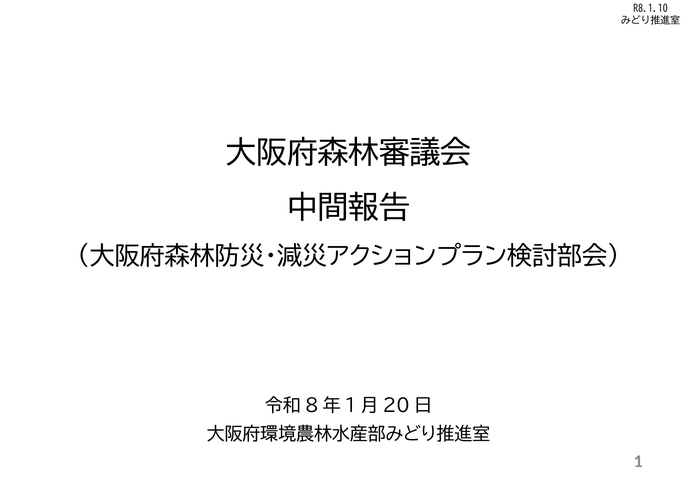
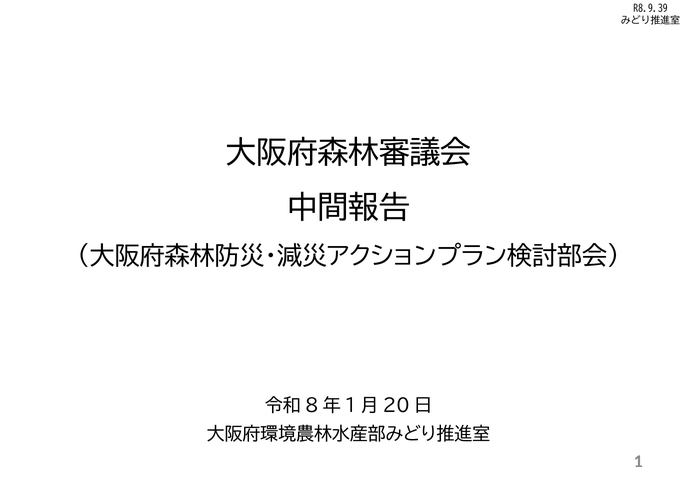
R8.1.10: R8.1.10 -> R8.9.39
